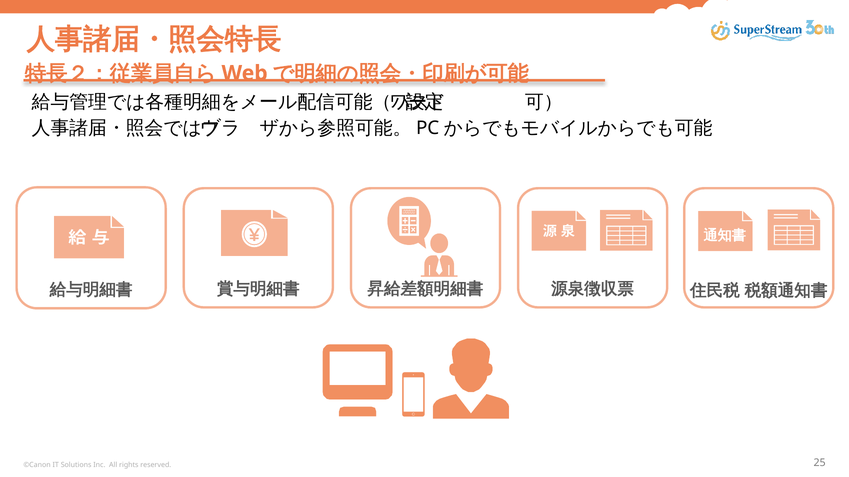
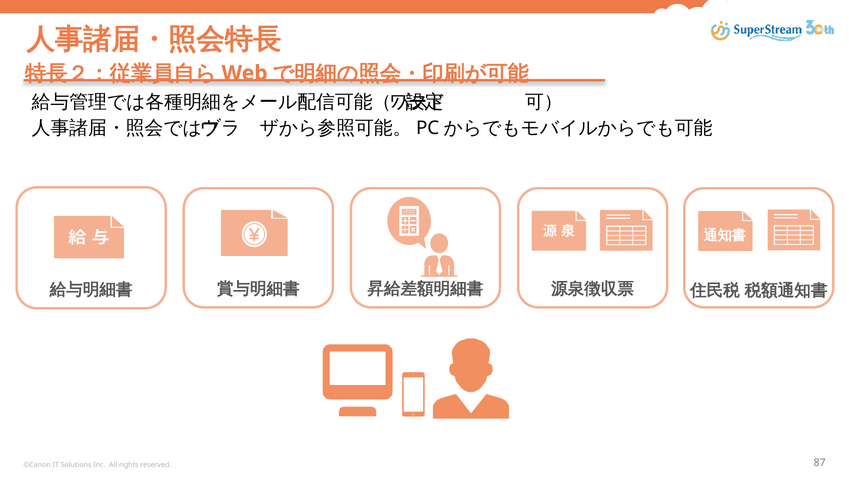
25: 25 -> 87
